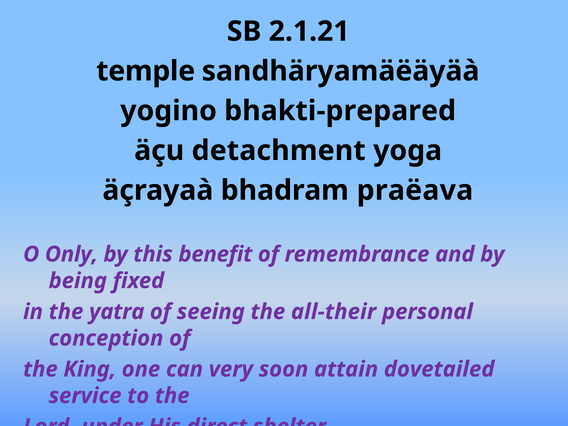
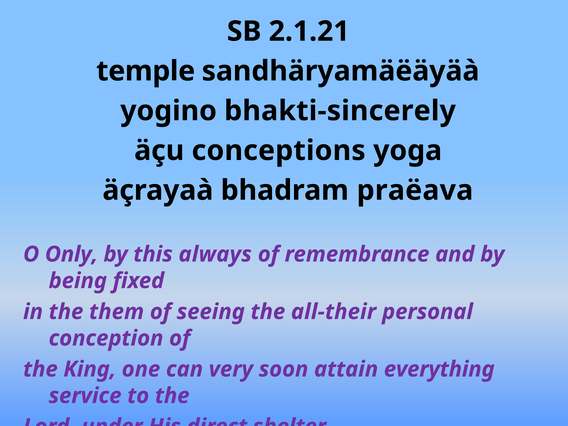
bhakti-prepared: bhakti-prepared -> bhakti-sincerely
detachment: detachment -> conceptions
benefit: benefit -> always
yatra: yatra -> them
dovetailed: dovetailed -> everything
